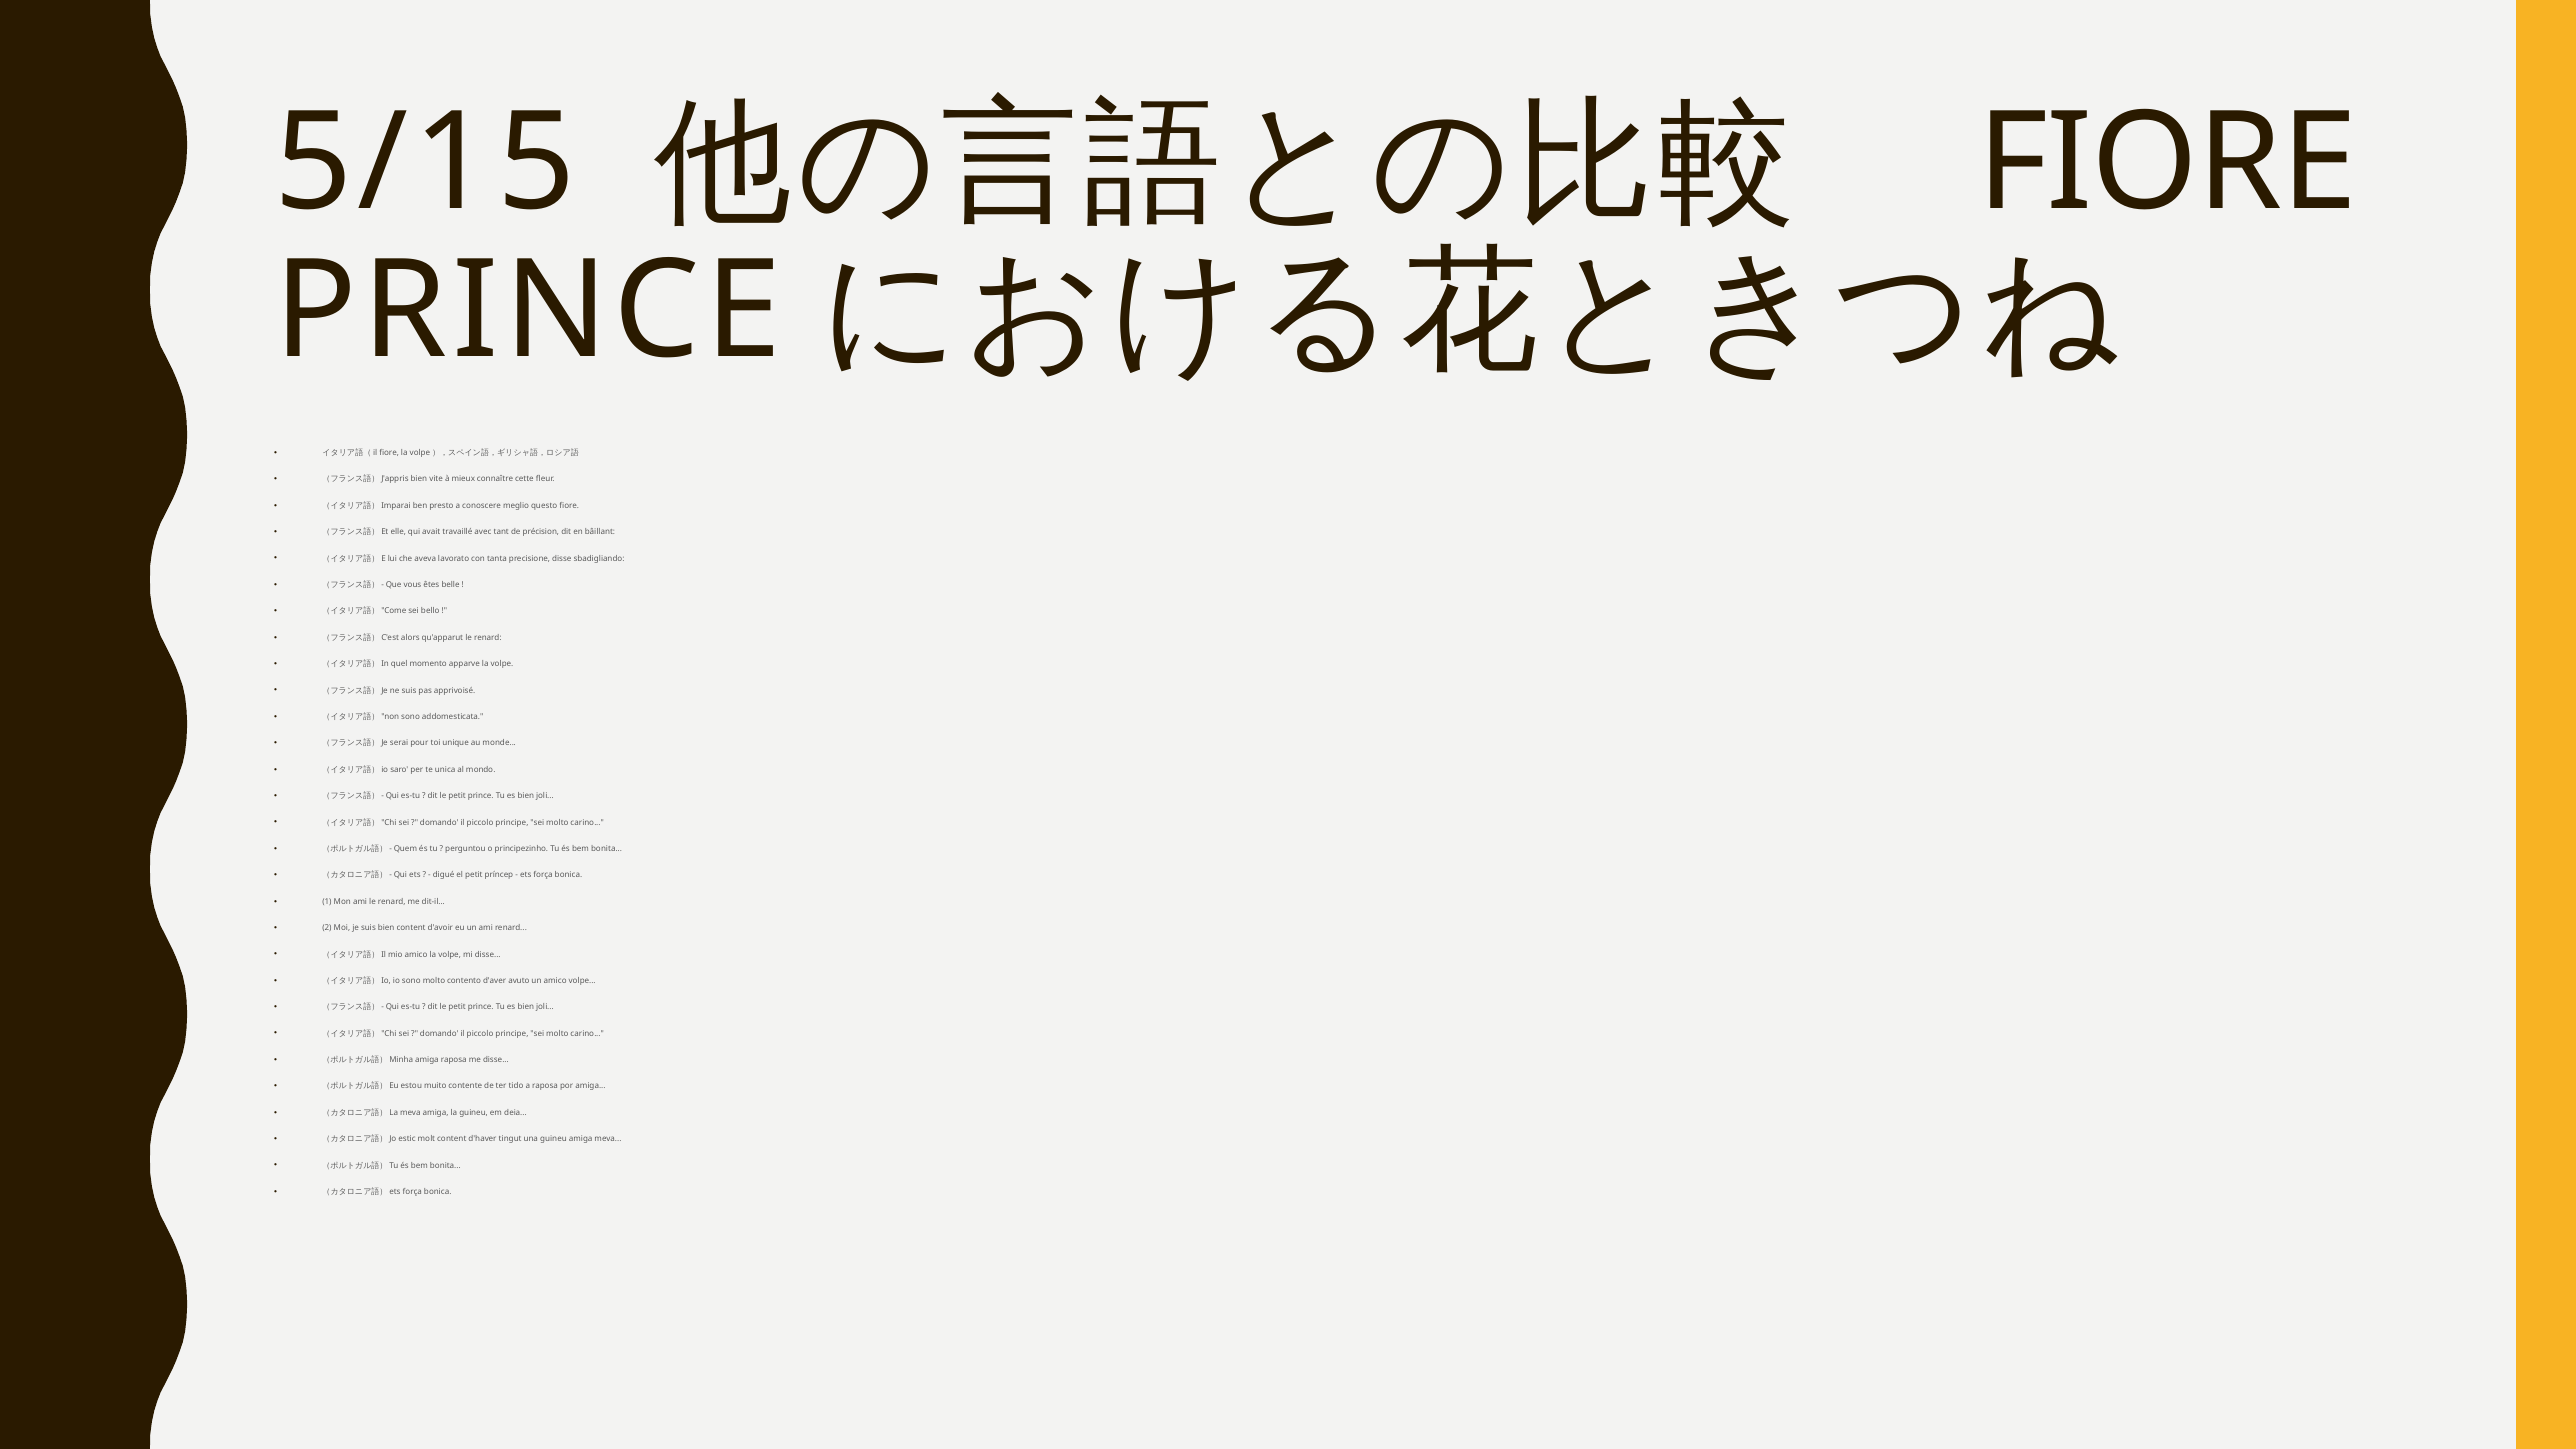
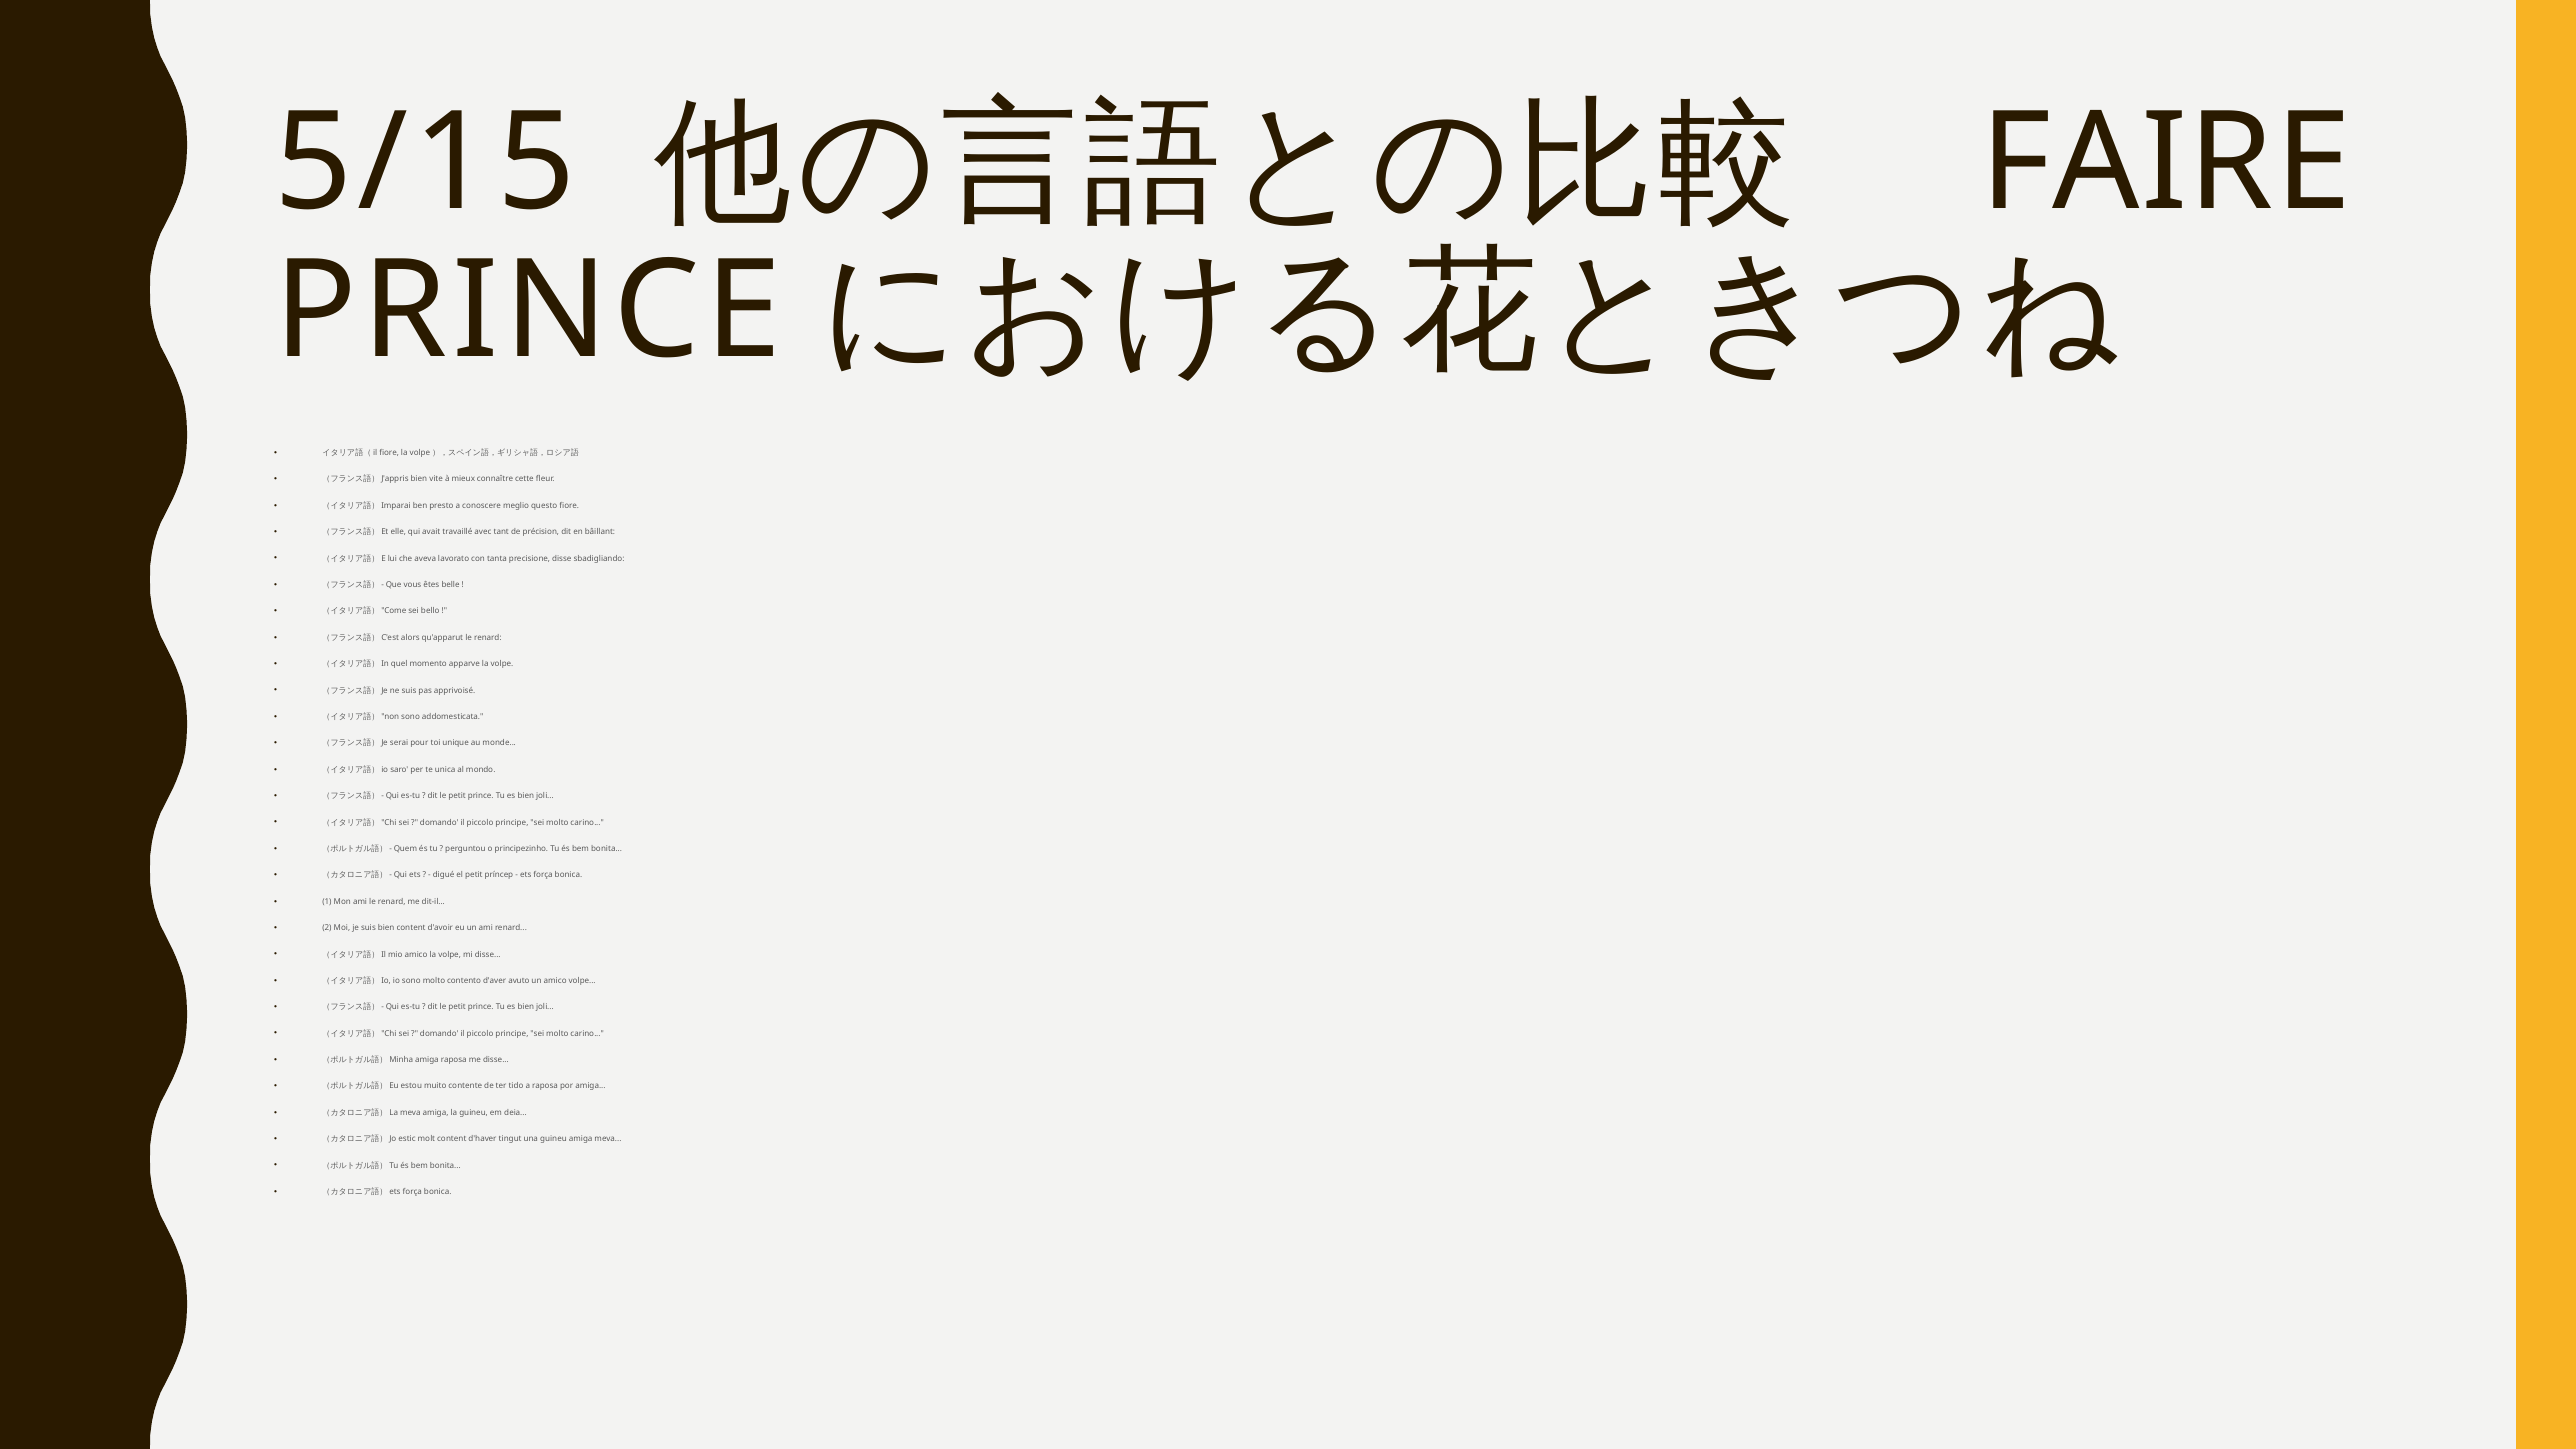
FIORE at (2167, 163): FIORE -> FAIRE
